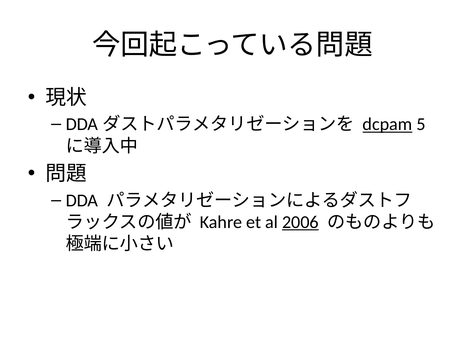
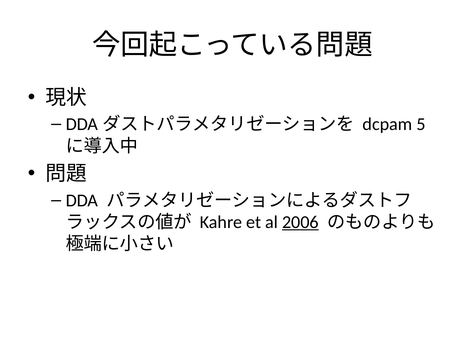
dcpam underline: present -> none
